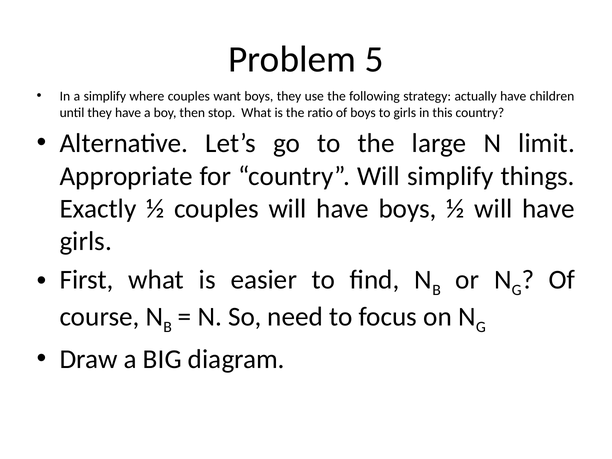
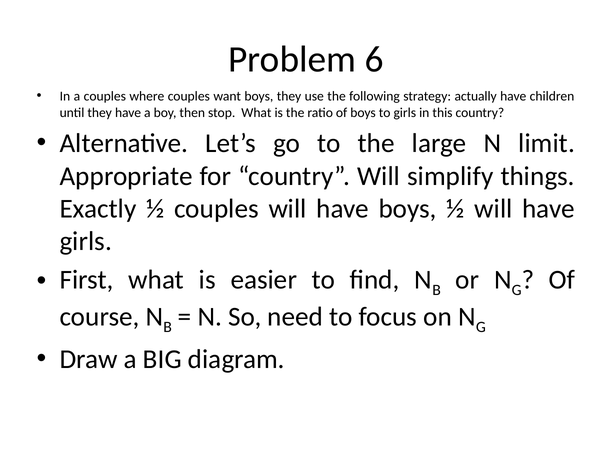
5: 5 -> 6
a simplify: simplify -> couples
